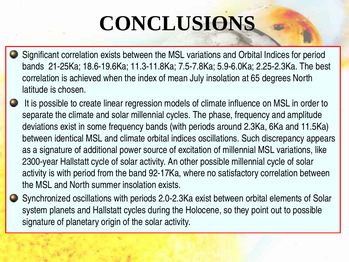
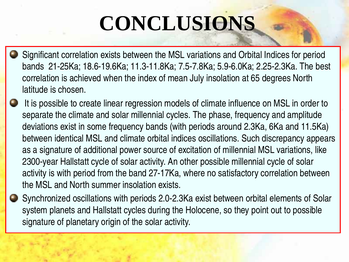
92-17Ka: 92-17Ka -> 27-17Ka
